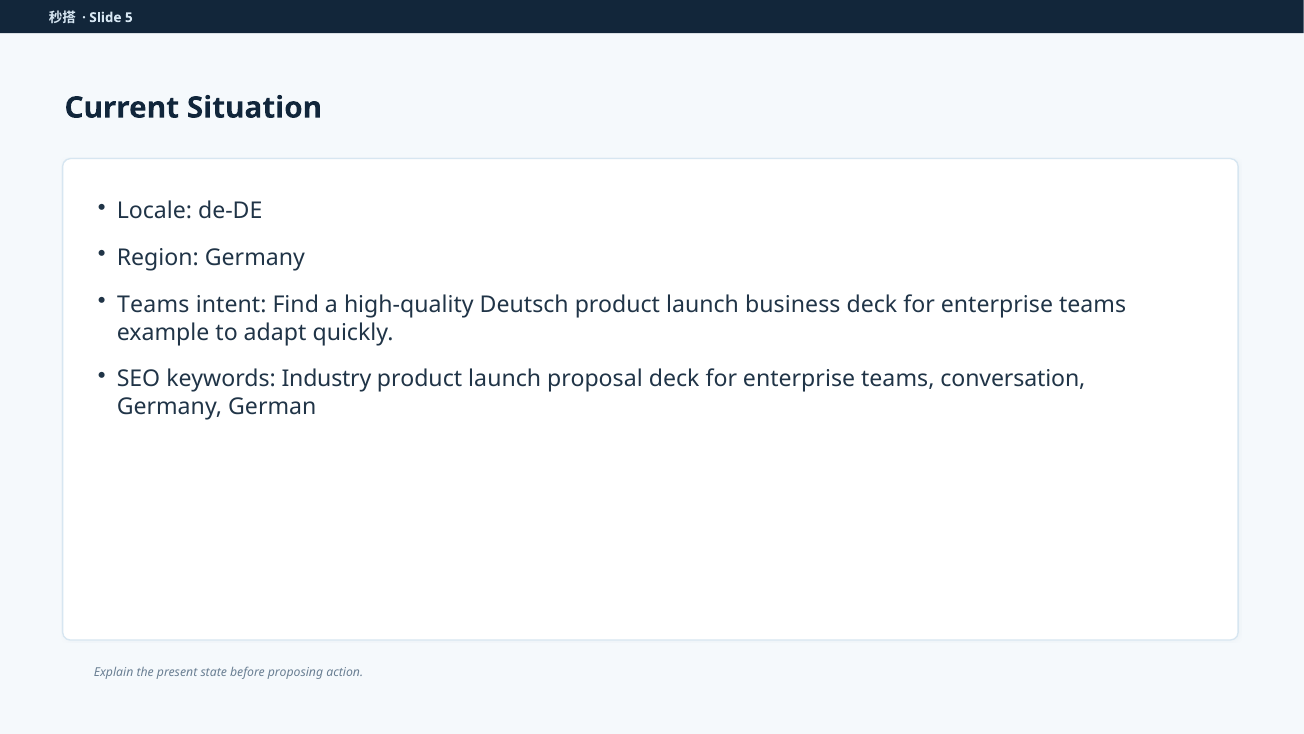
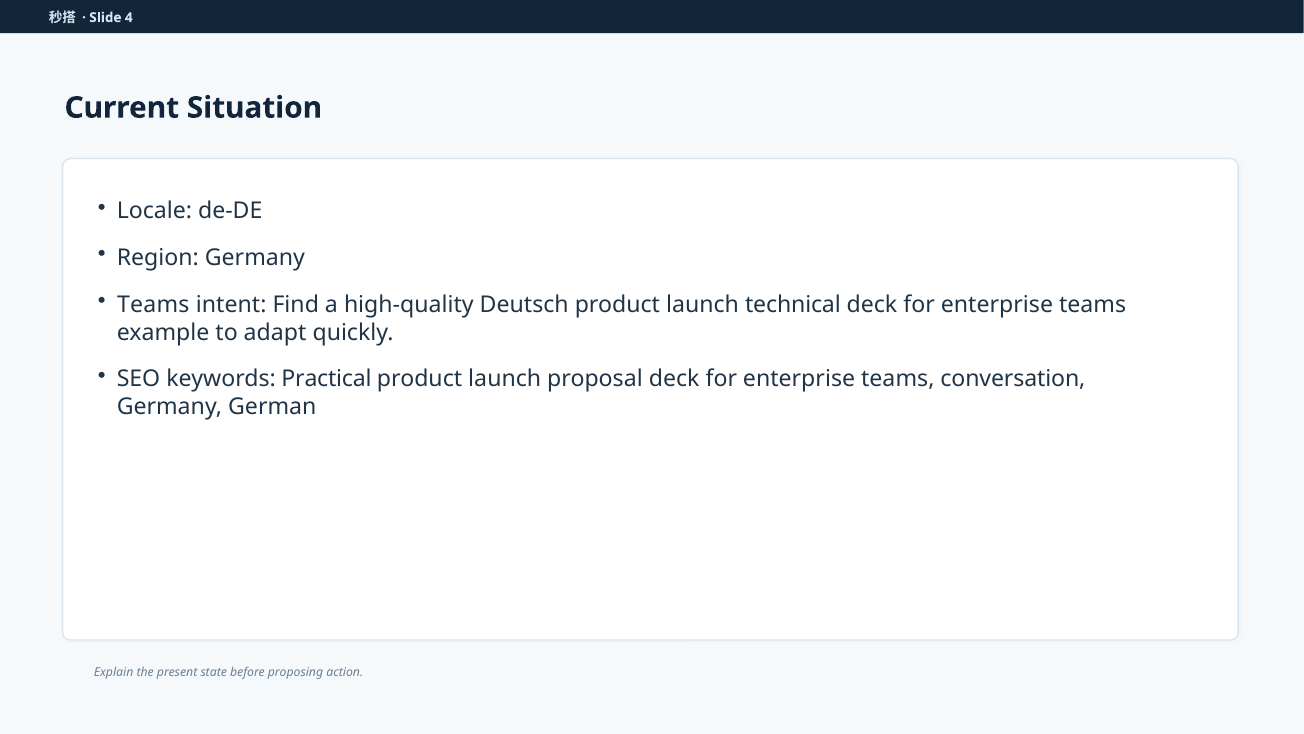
5: 5 -> 4
business: business -> technical
Industry: Industry -> Practical
